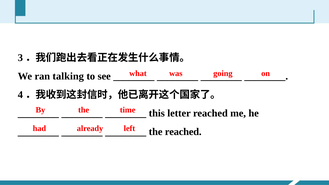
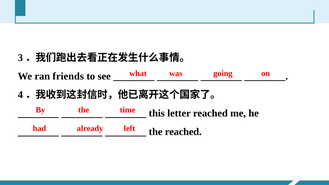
talking: talking -> friends
